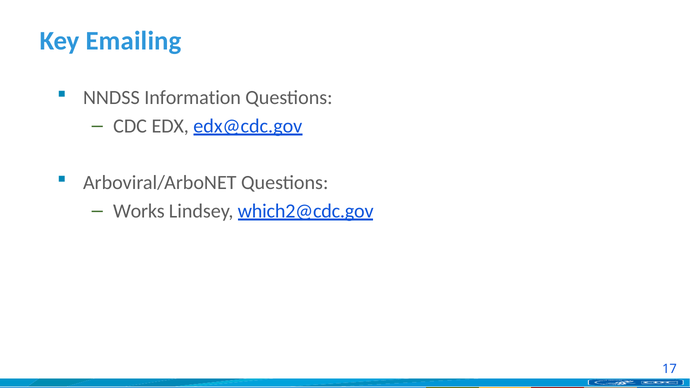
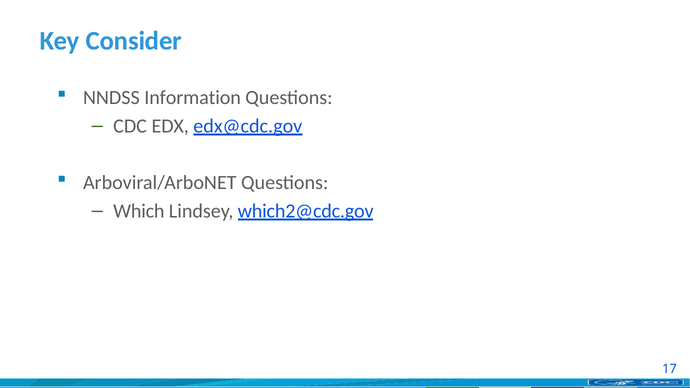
Emailing: Emailing -> Consider
Works: Works -> Which
